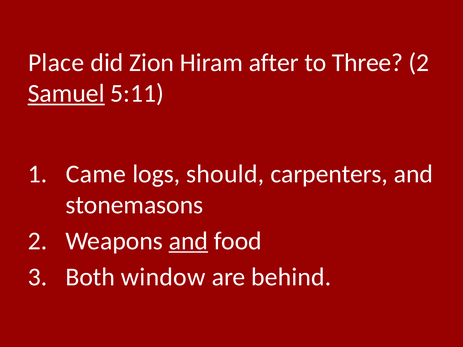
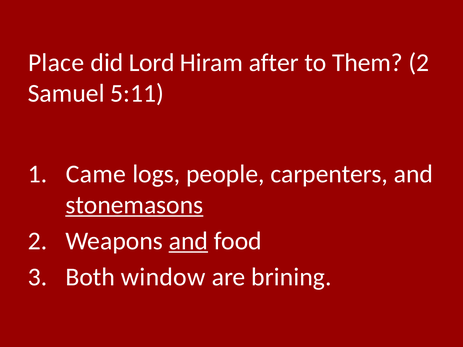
Zion: Zion -> Lord
Three: Three -> Them
Samuel underline: present -> none
should: should -> people
stonemasons underline: none -> present
behind: behind -> brining
